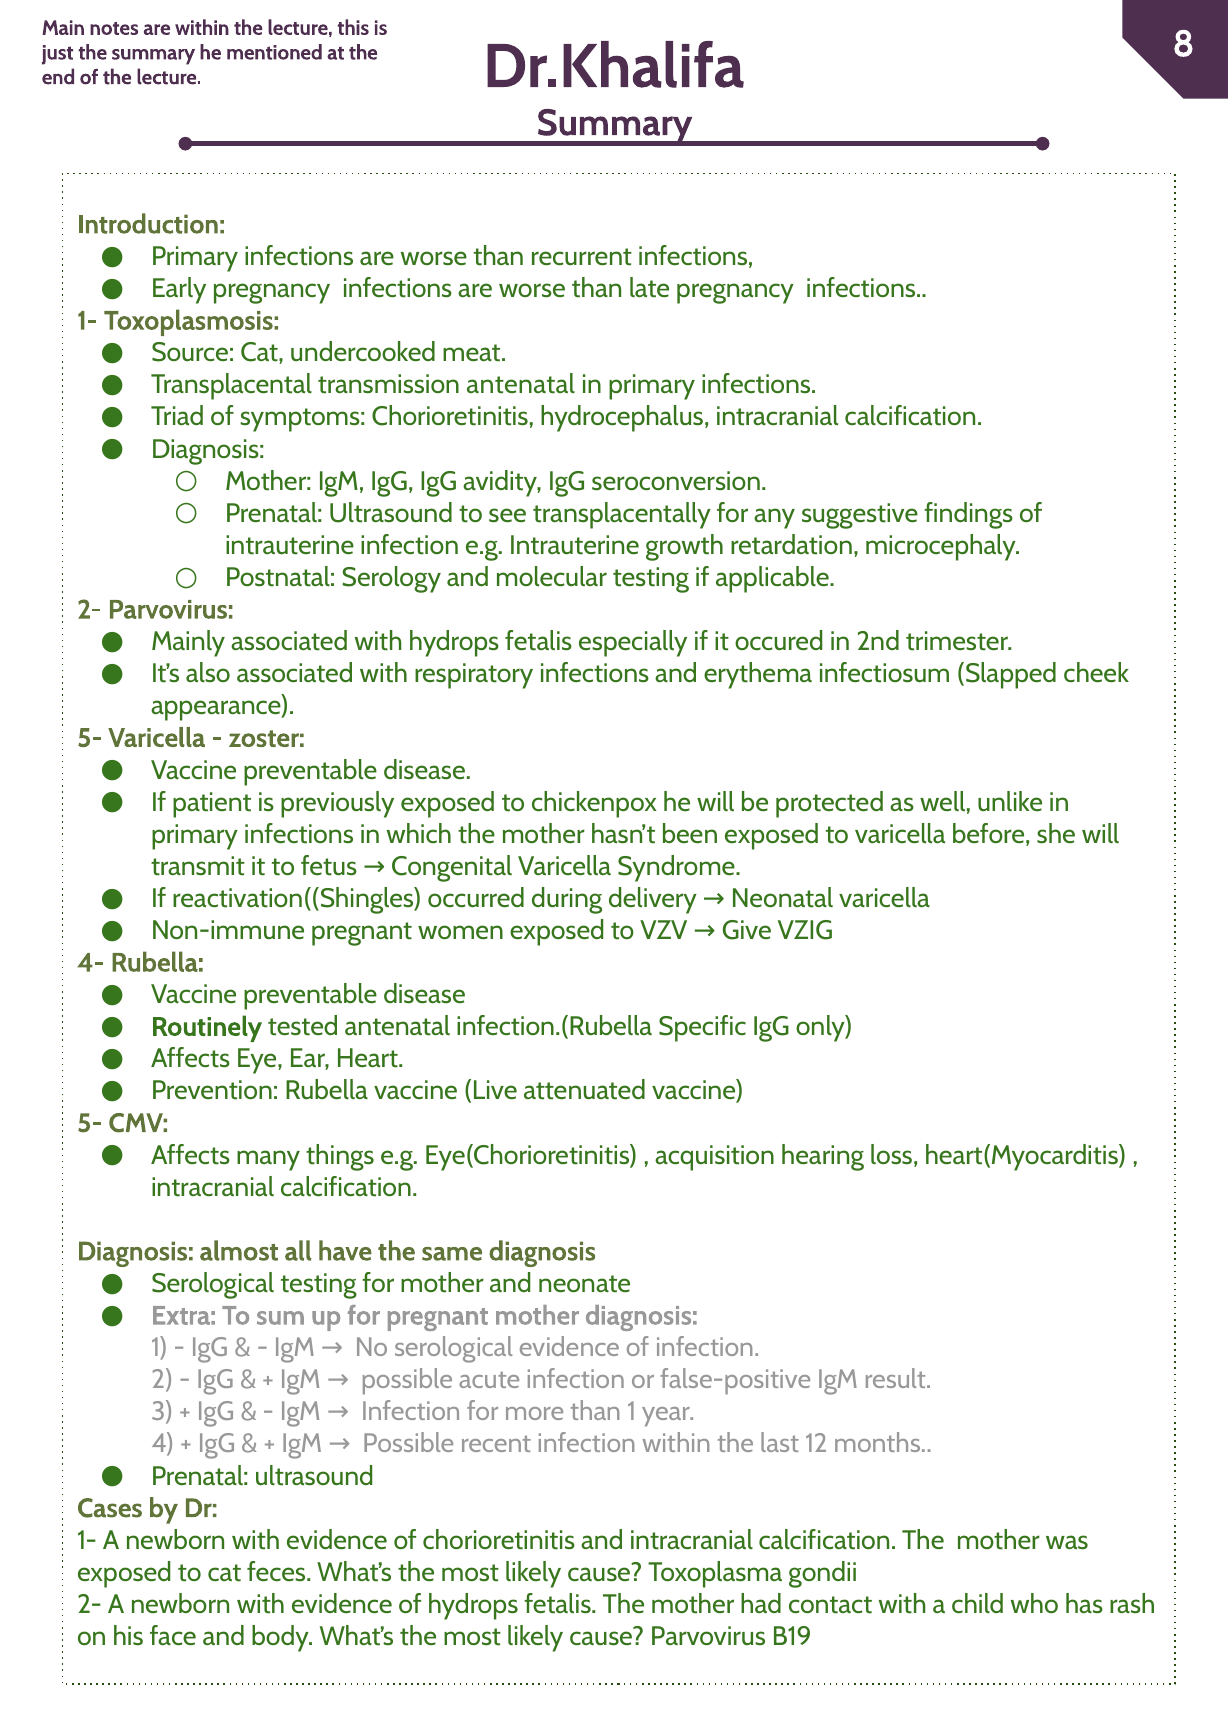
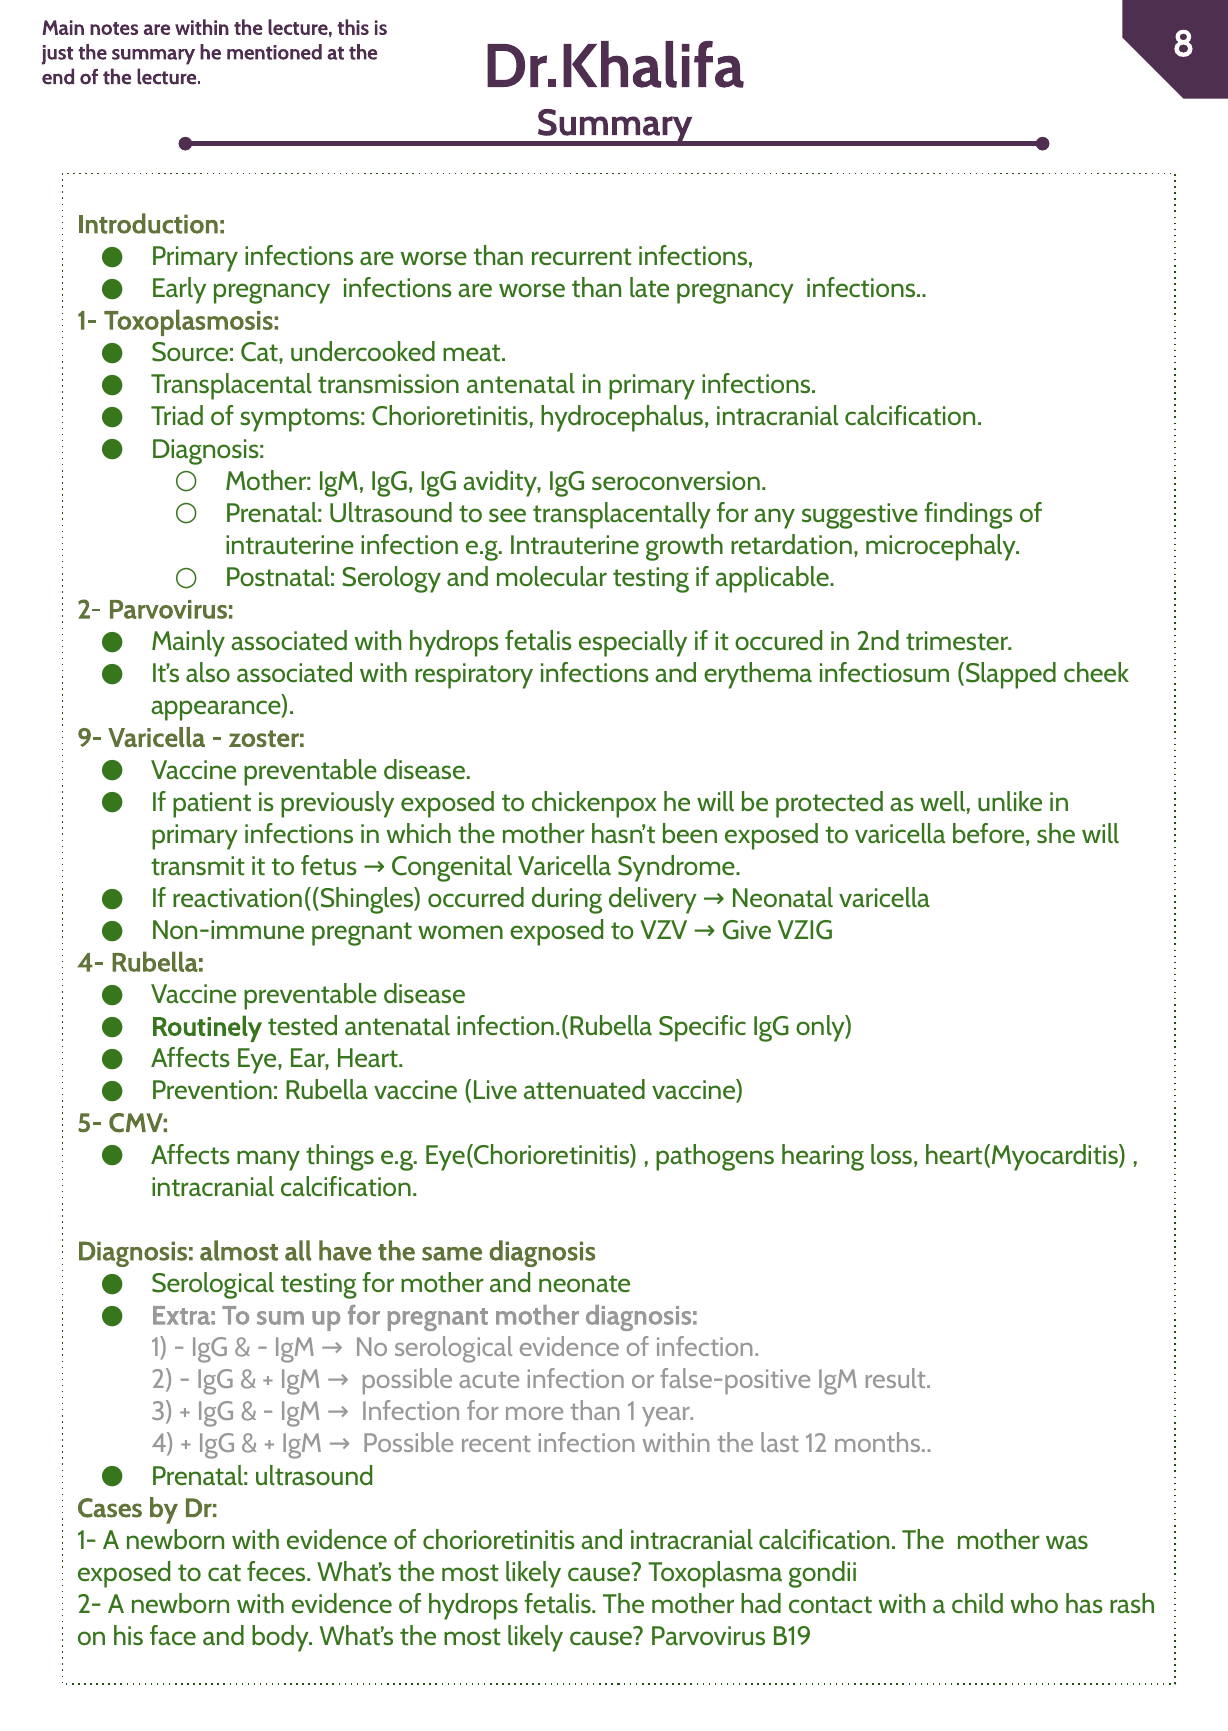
5- at (90, 738): 5- -> 9-
acquisition: acquisition -> pathogens
